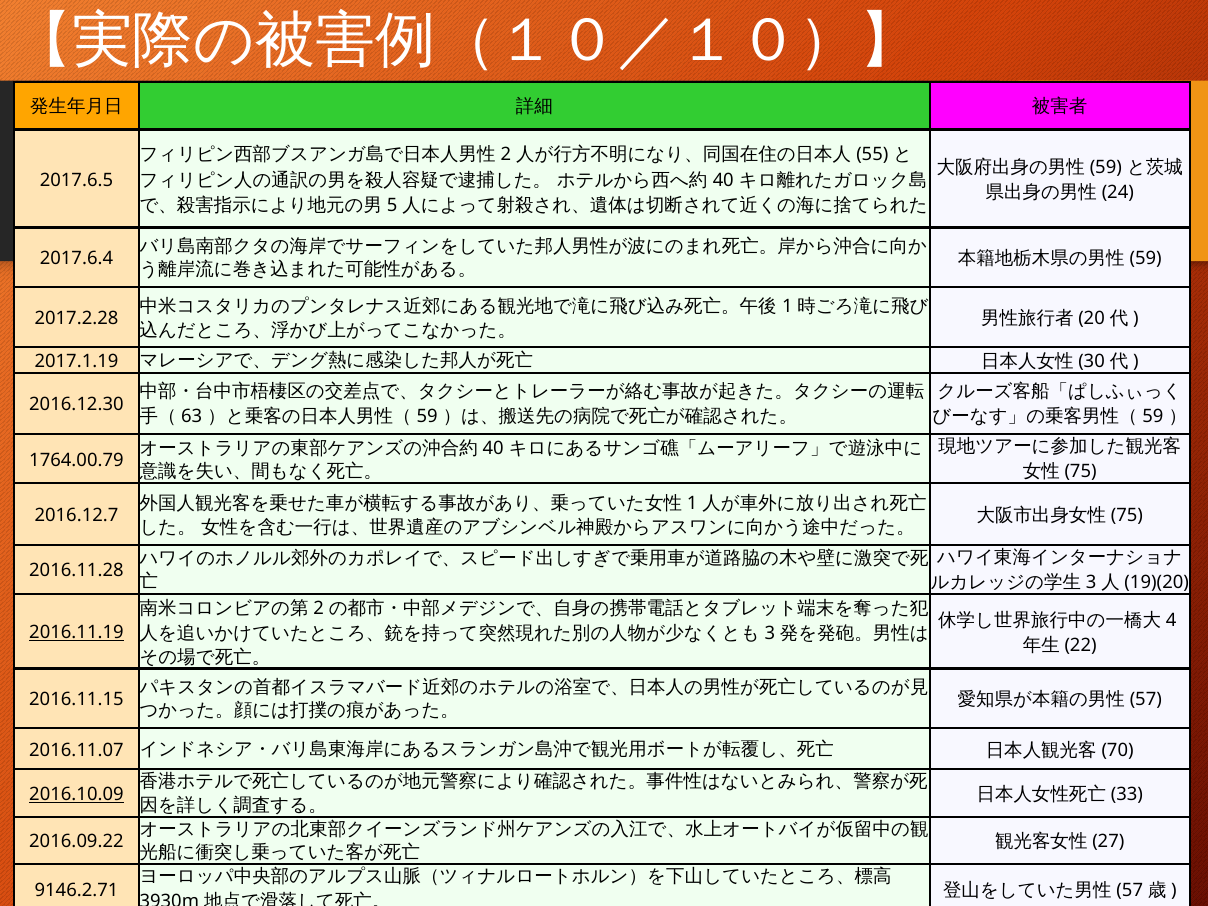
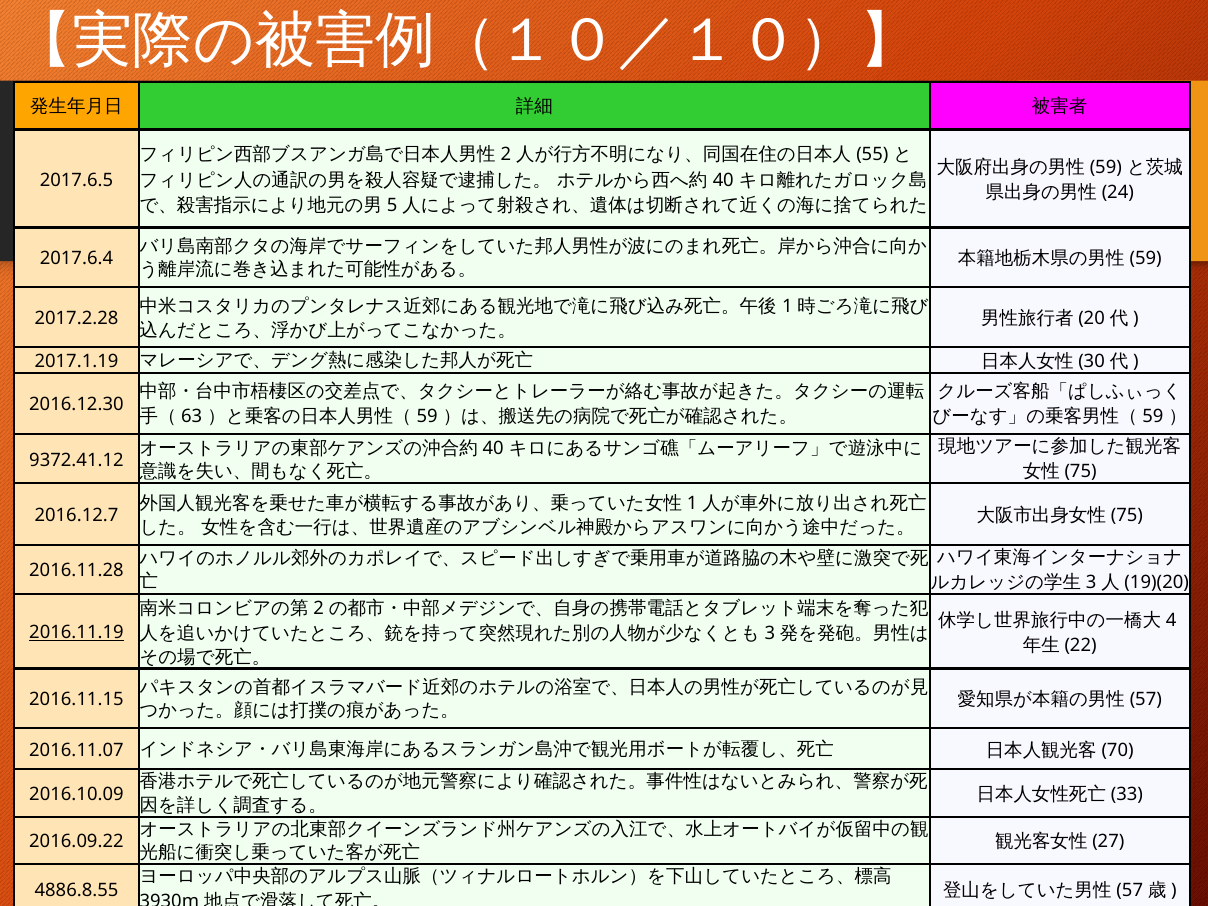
1764.00.79: 1764.00.79 -> 9372.41.12
2016.10.09 underline: present -> none
9146.2.71: 9146.2.71 -> 4886.8.55
